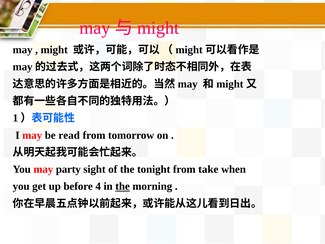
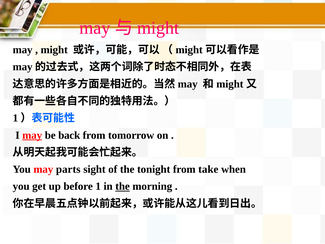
may at (32, 135) underline: none -> present
read: read -> back
party: party -> parts
4: 4 -> 1
